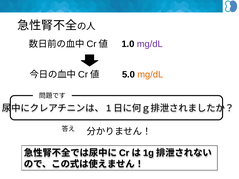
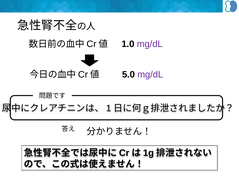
mg/dL at (150, 75) colour: orange -> purple
